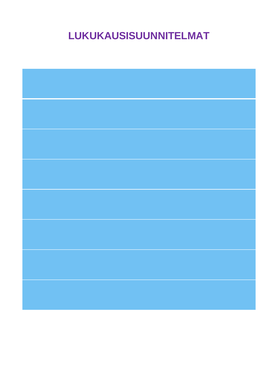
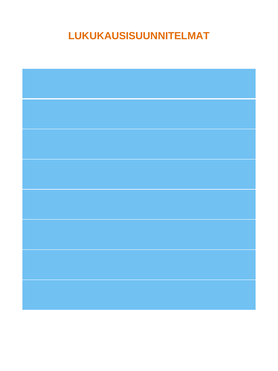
LUKUKAUSISUUNNITELMAT colour: purple -> orange
